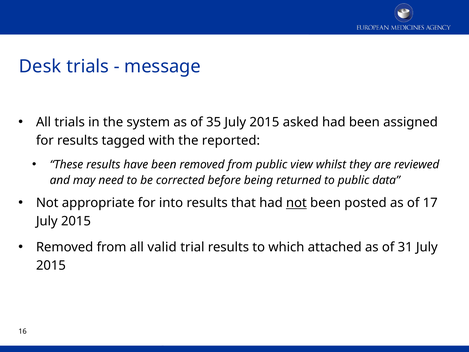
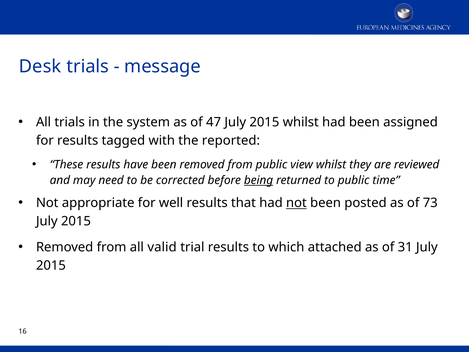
35: 35 -> 47
2015 asked: asked -> whilst
being underline: none -> present
data: data -> time
into: into -> well
17: 17 -> 73
